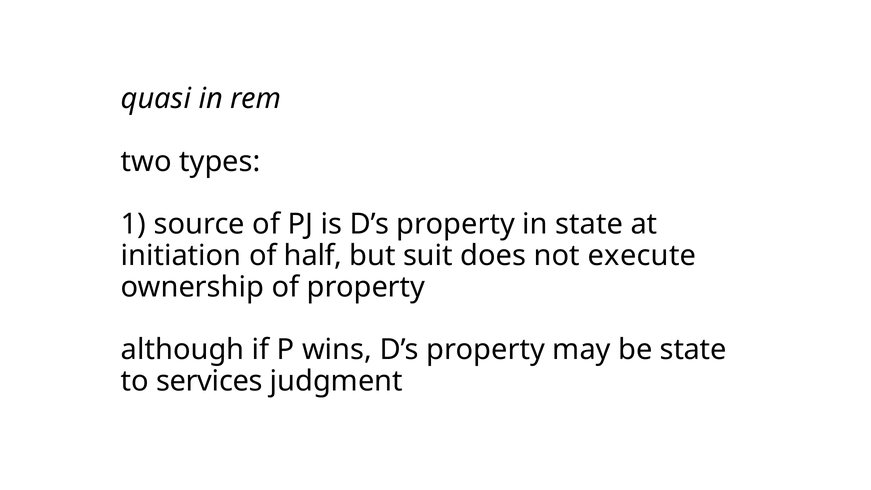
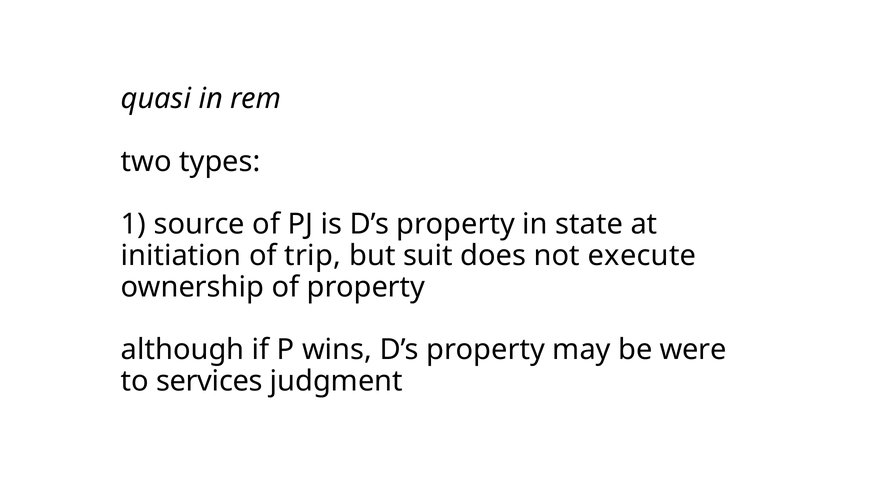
half: half -> trip
be state: state -> were
